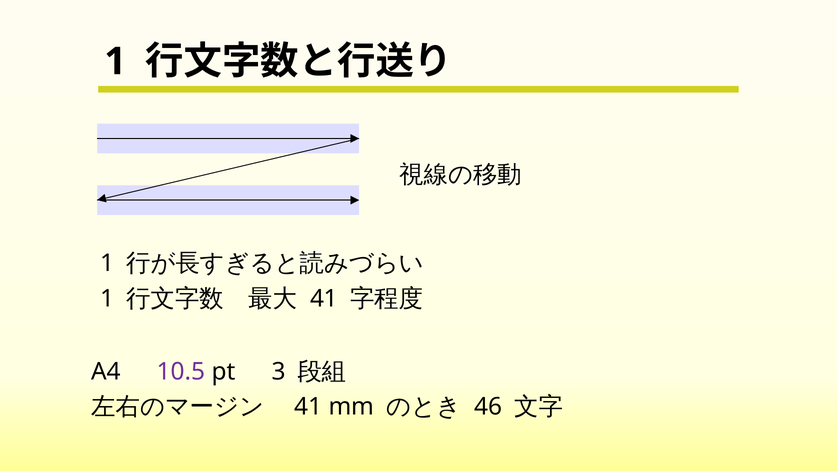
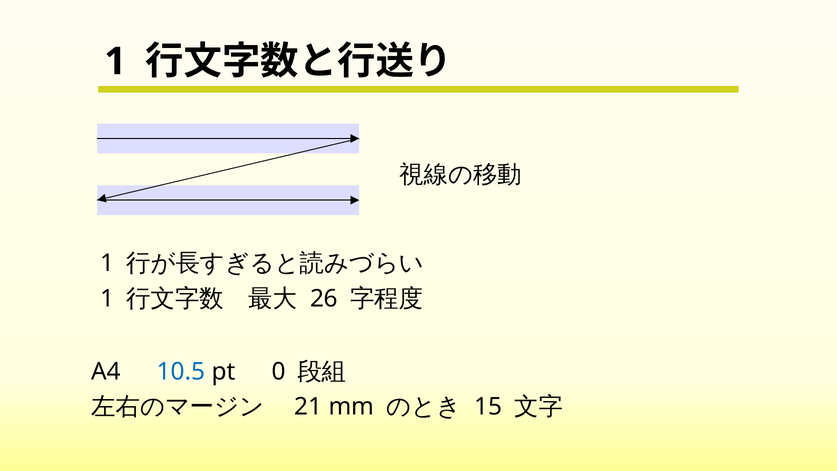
41 at (324, 298): 41 -> 26
10.5 colour: purple -> blue
3: 3 -> 0
41 at (308, 407): 41 -> 21
46: 46 -> 15
